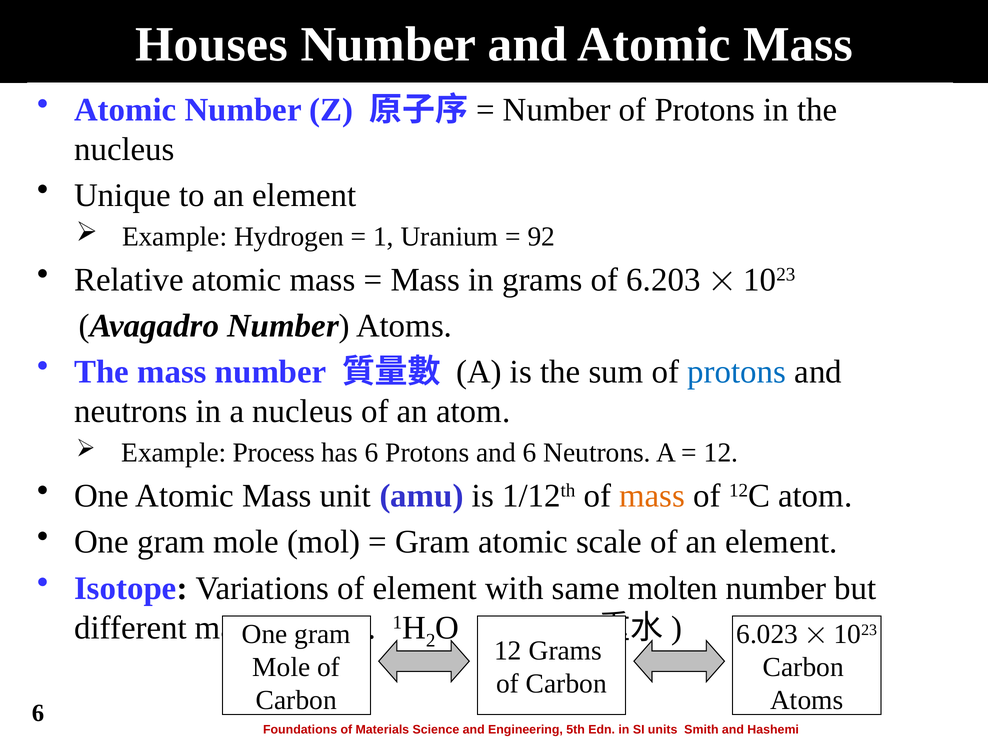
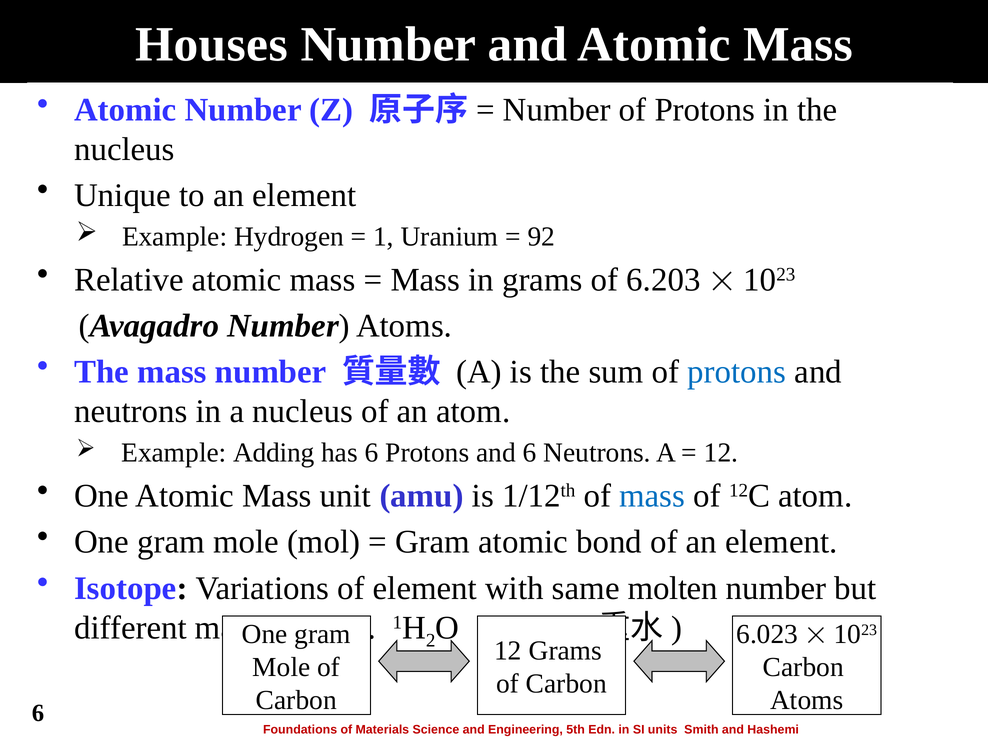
Process: Process -> Adding
mass at (652, 496) colour: orange -> blue
scale: scale -> bond
